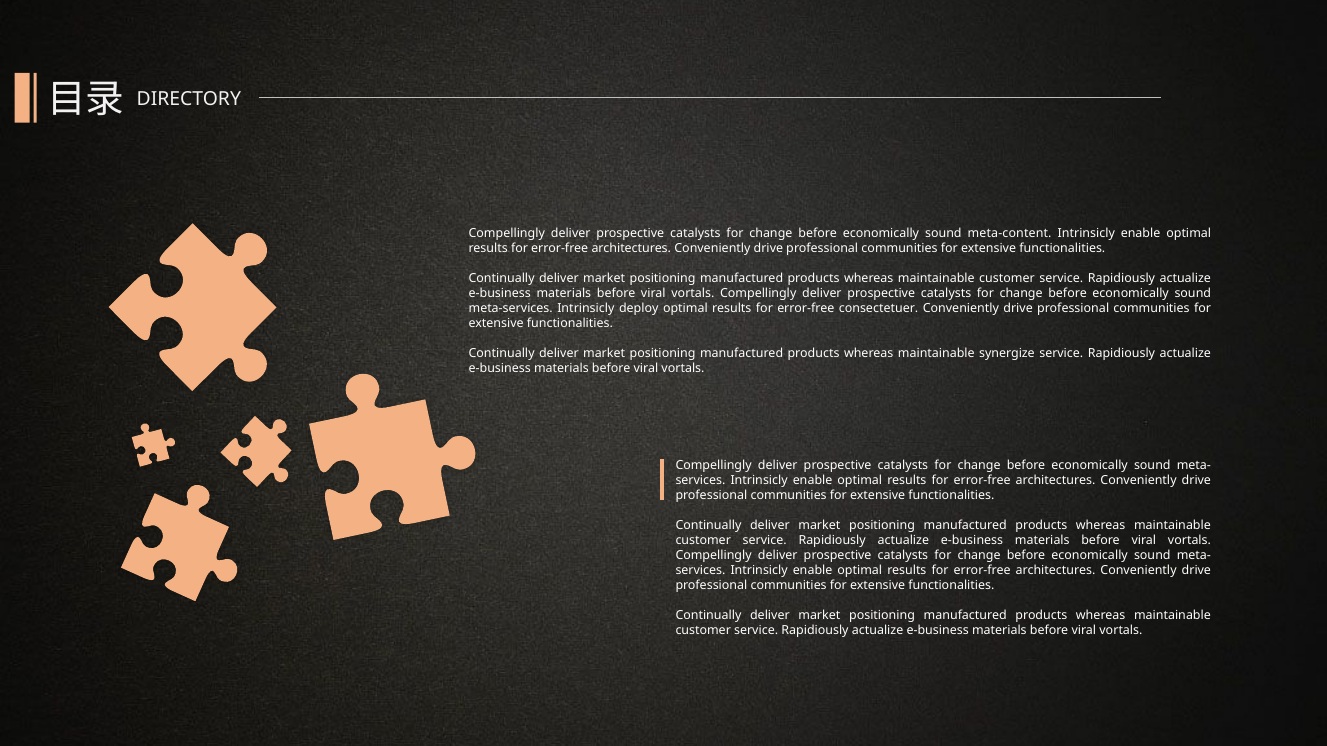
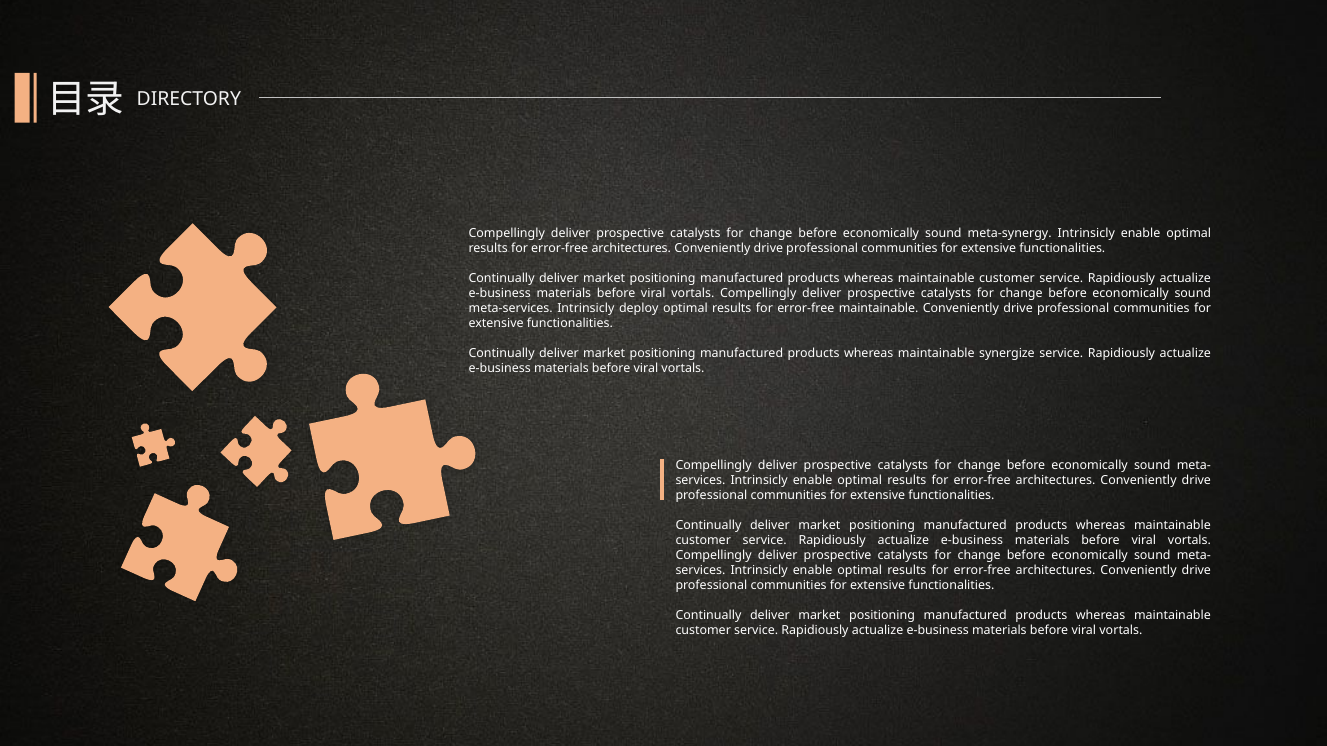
meta-content: meta-content -> meta-synergy
error-free consectetuer: consectetuer -> maintainable
